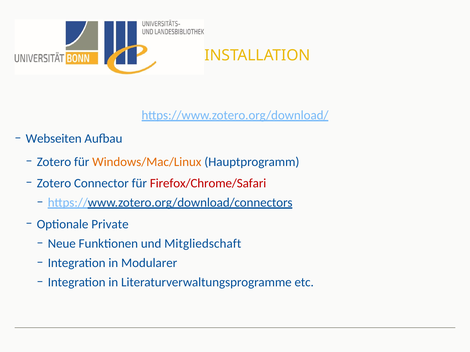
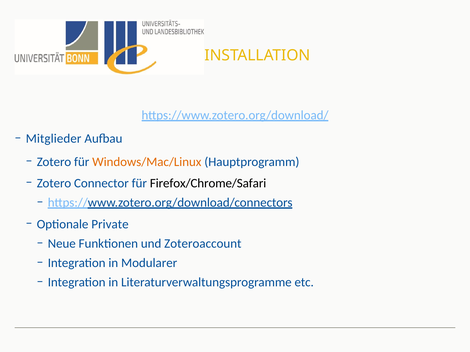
Webseiten: Webseiten -> Mitglieder
Firefox/Chrome/Safari colour: red -> black
Mitgliedschaft: Mitgliedschaft -> Zoteroaccount
